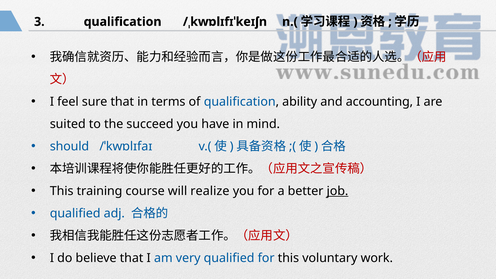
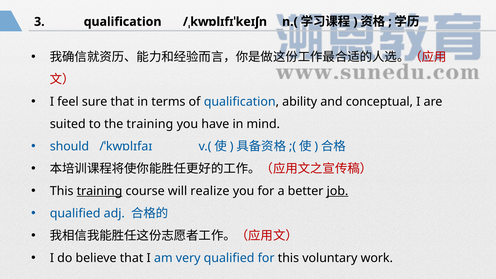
accounting: accounting -> conceptual
the succeed: succeed -> training
training at (100, 191) underline: none -> present
